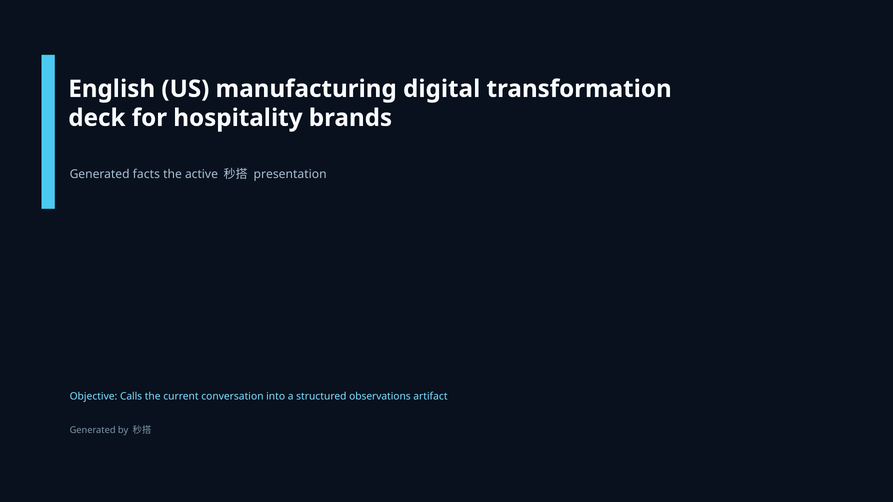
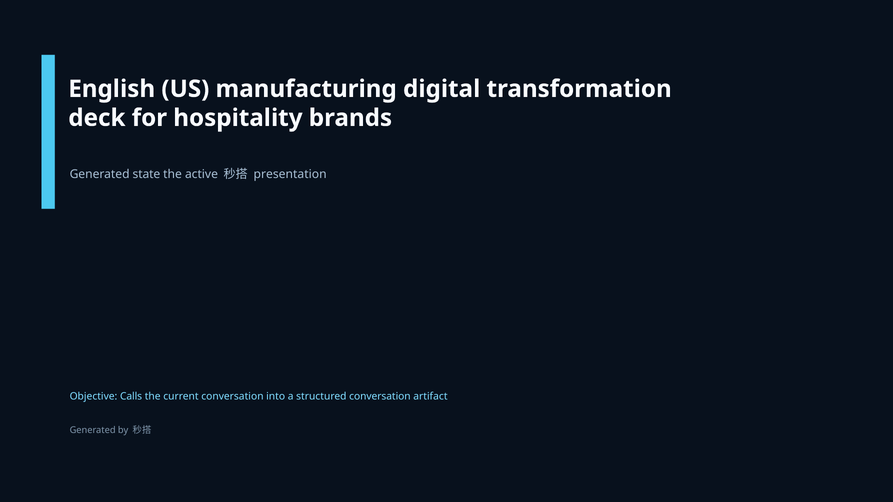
facts: facts -> state
structured observations: observations -> conversation
